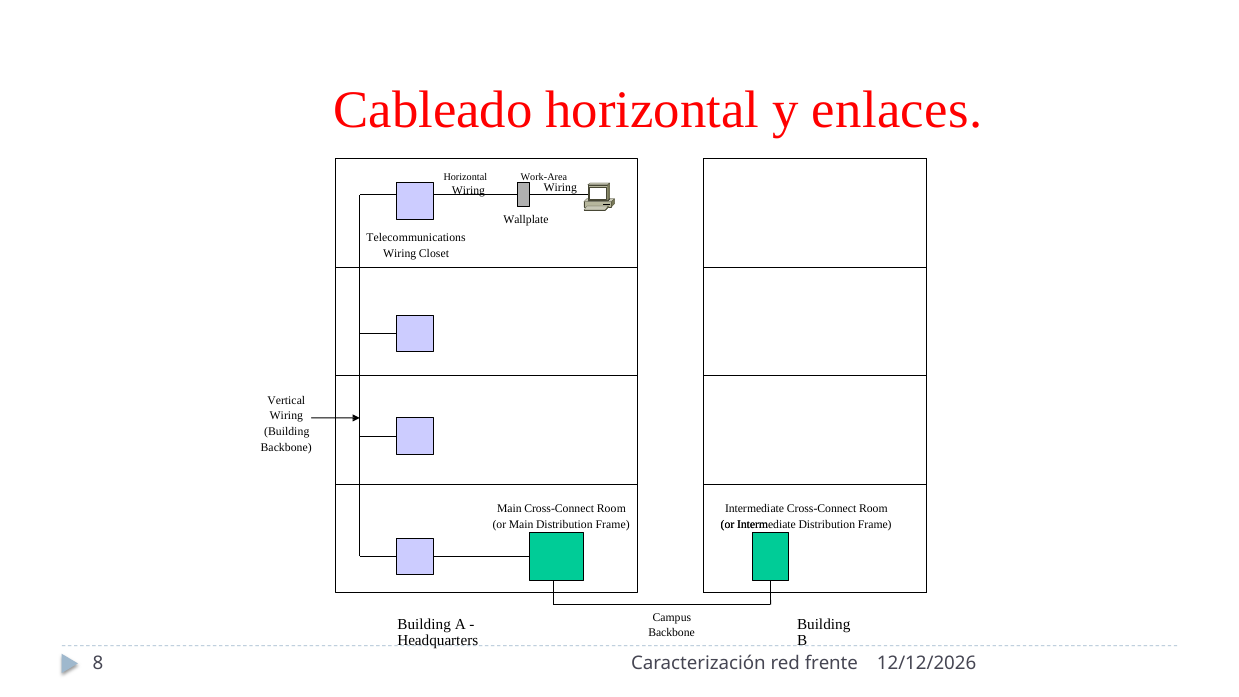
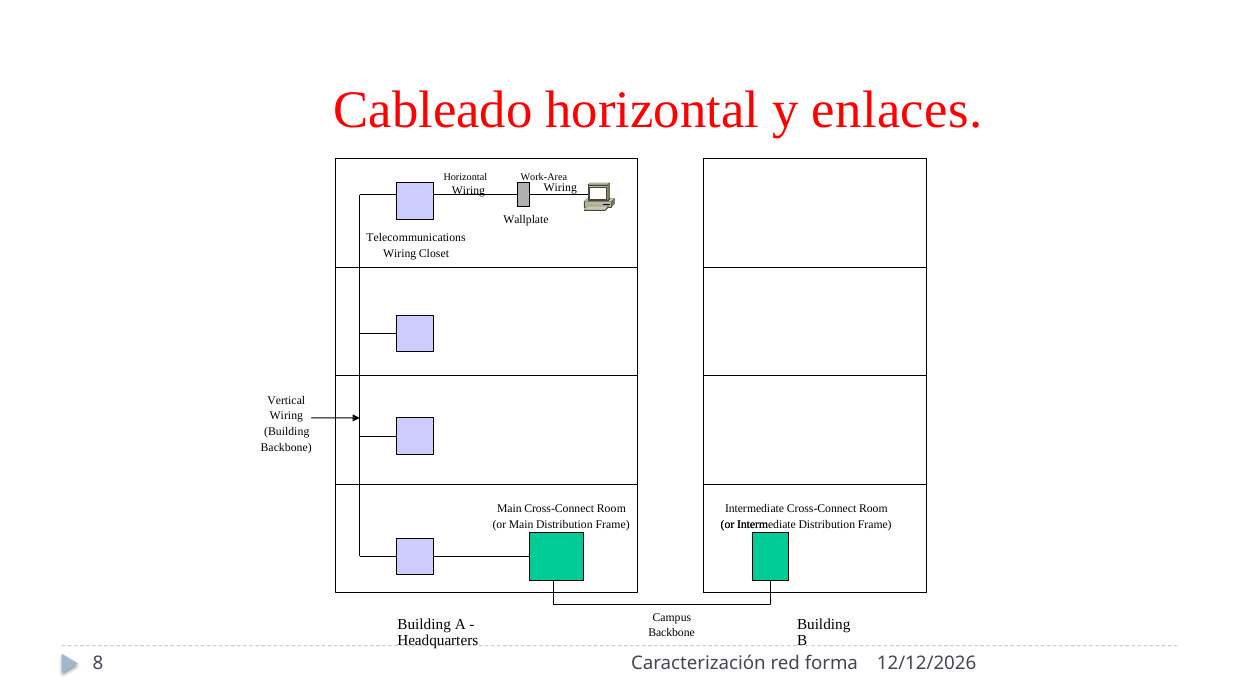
frente: frente -> forma
